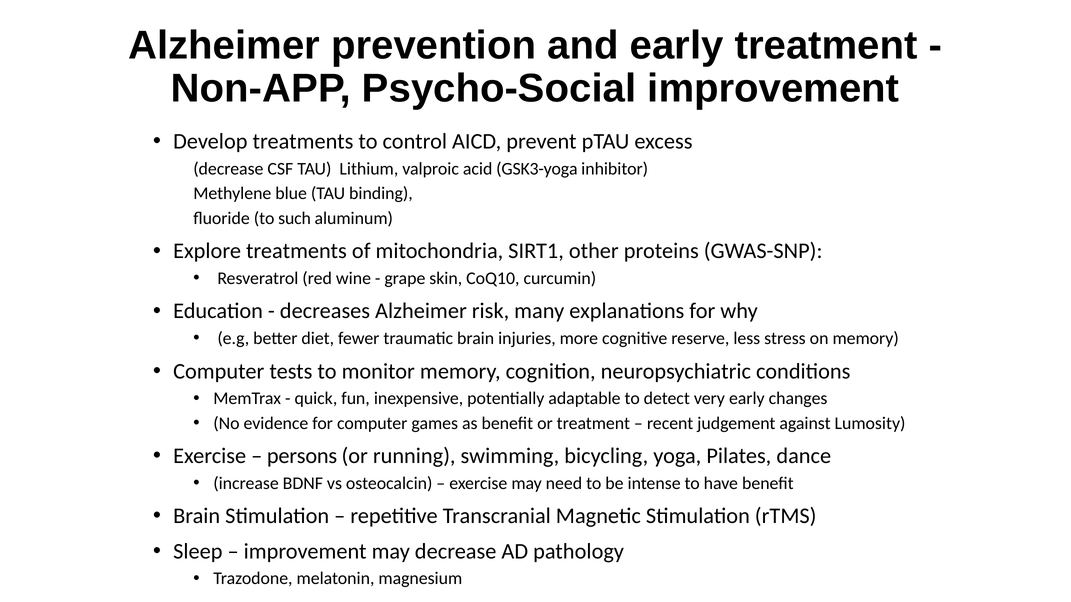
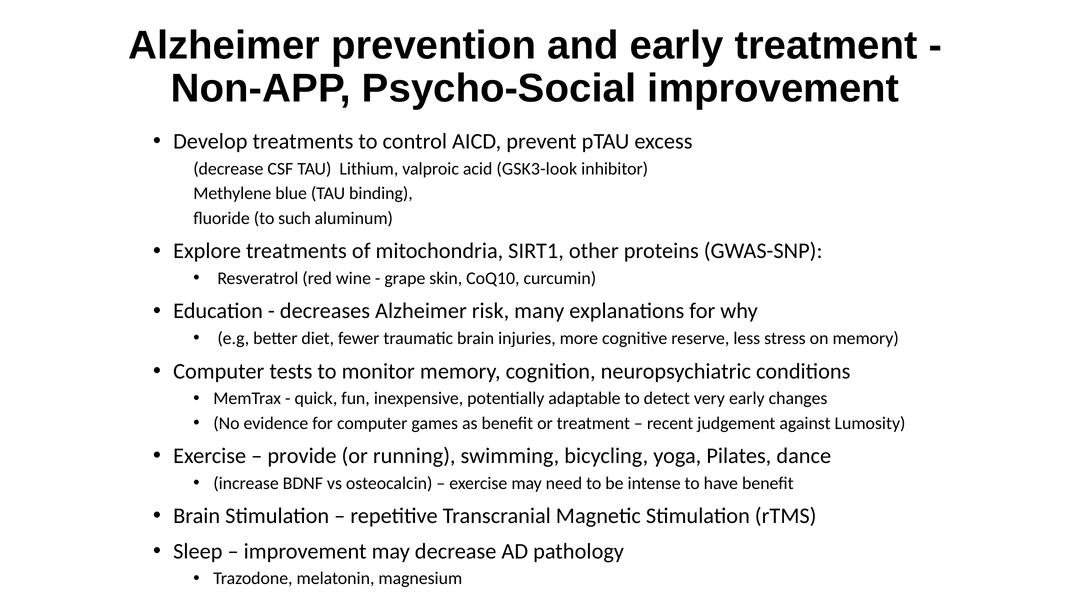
GSK3-yoga: GSK3-yoga -> GSK3-look
persons: persons -> provide
